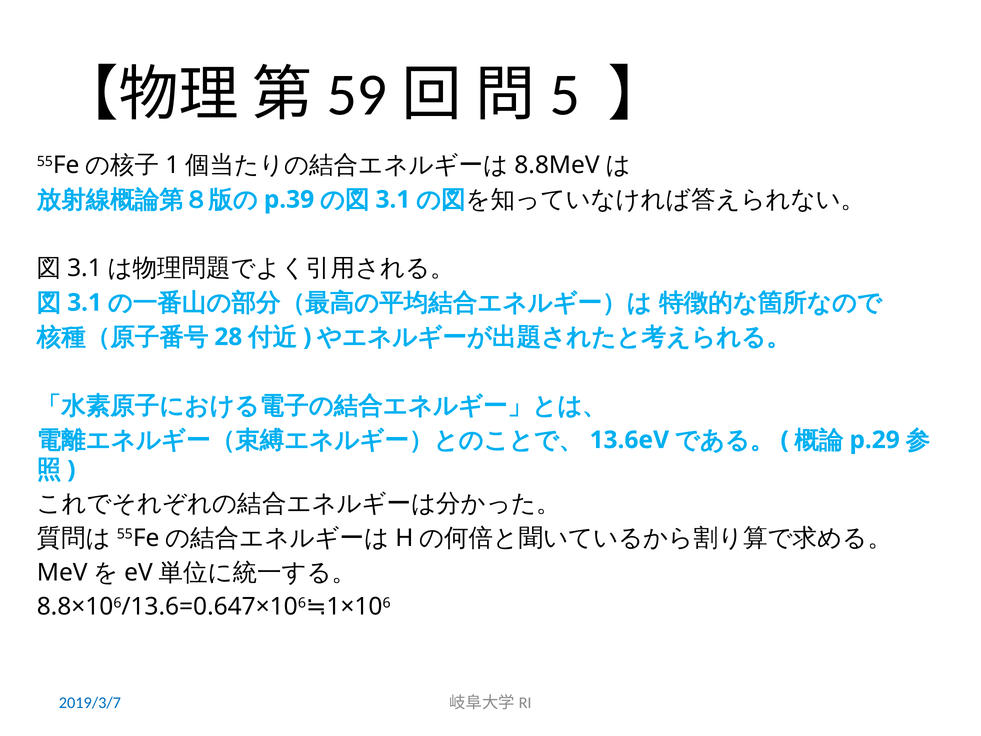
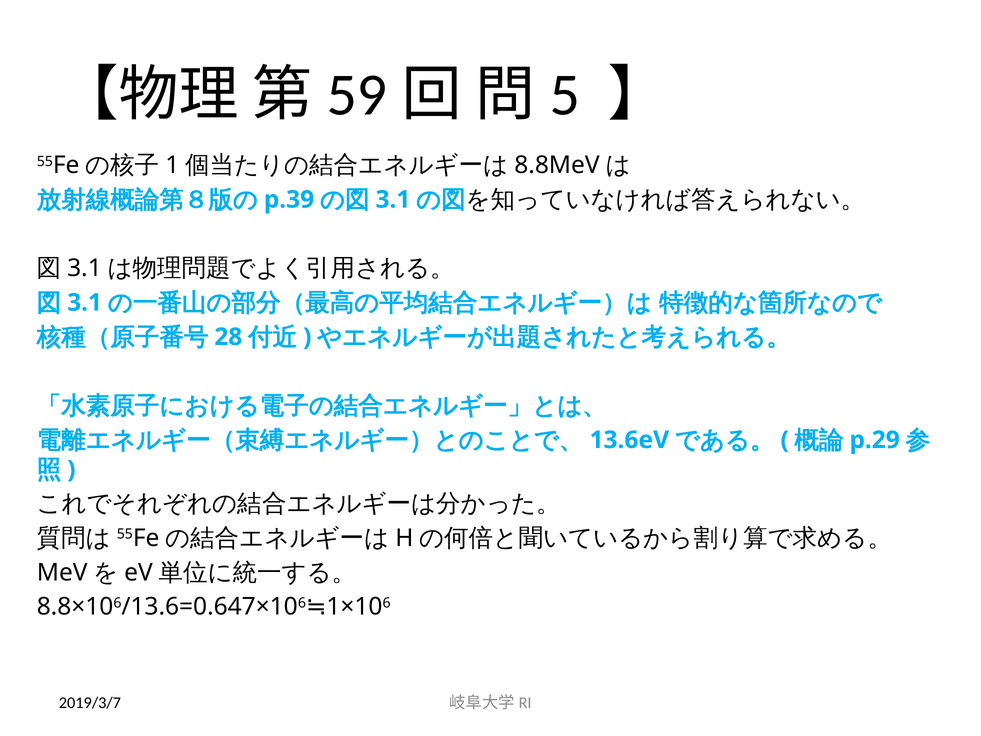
2019/3/7 colour: blue -> black
